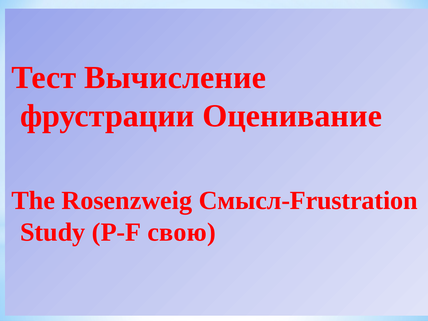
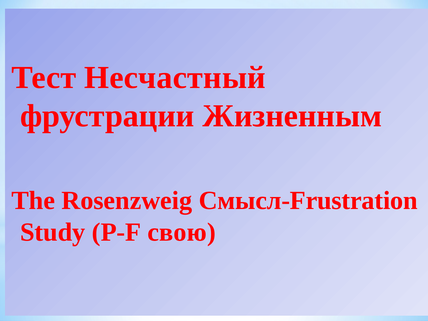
Вычисление: Вычисление -> Несчастный
Оценивание: Оценивание -> Жизненным
